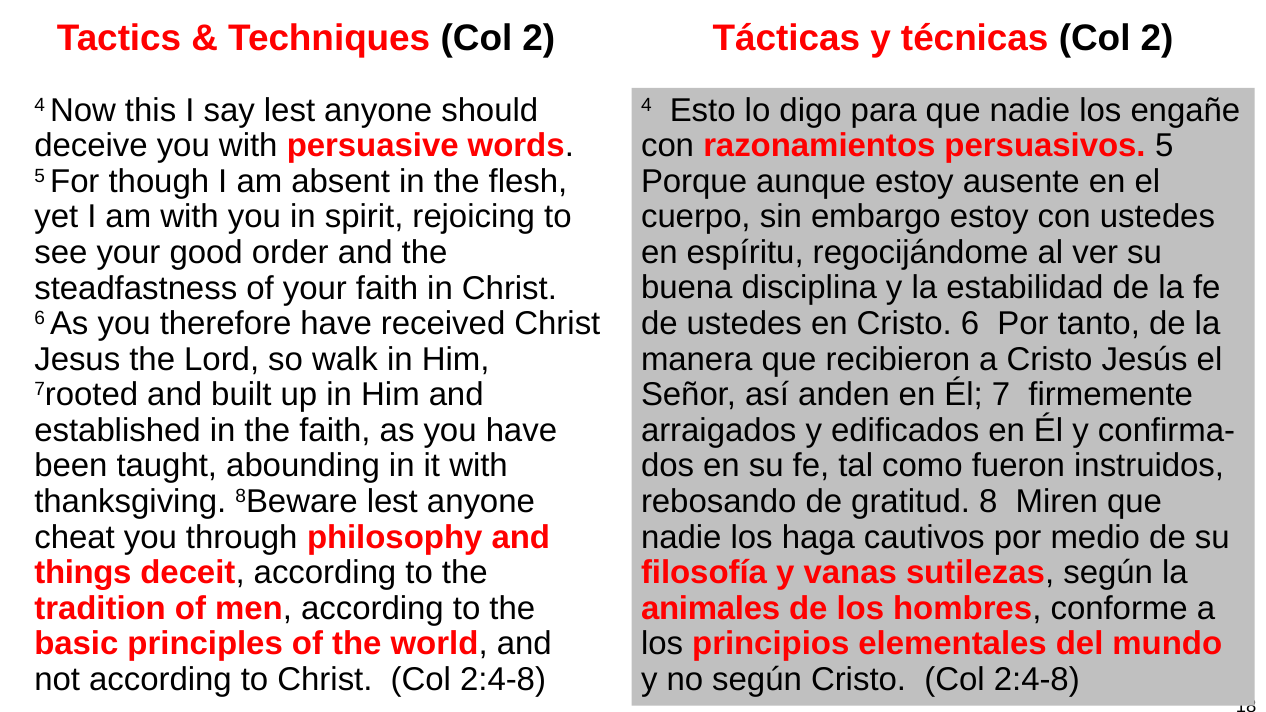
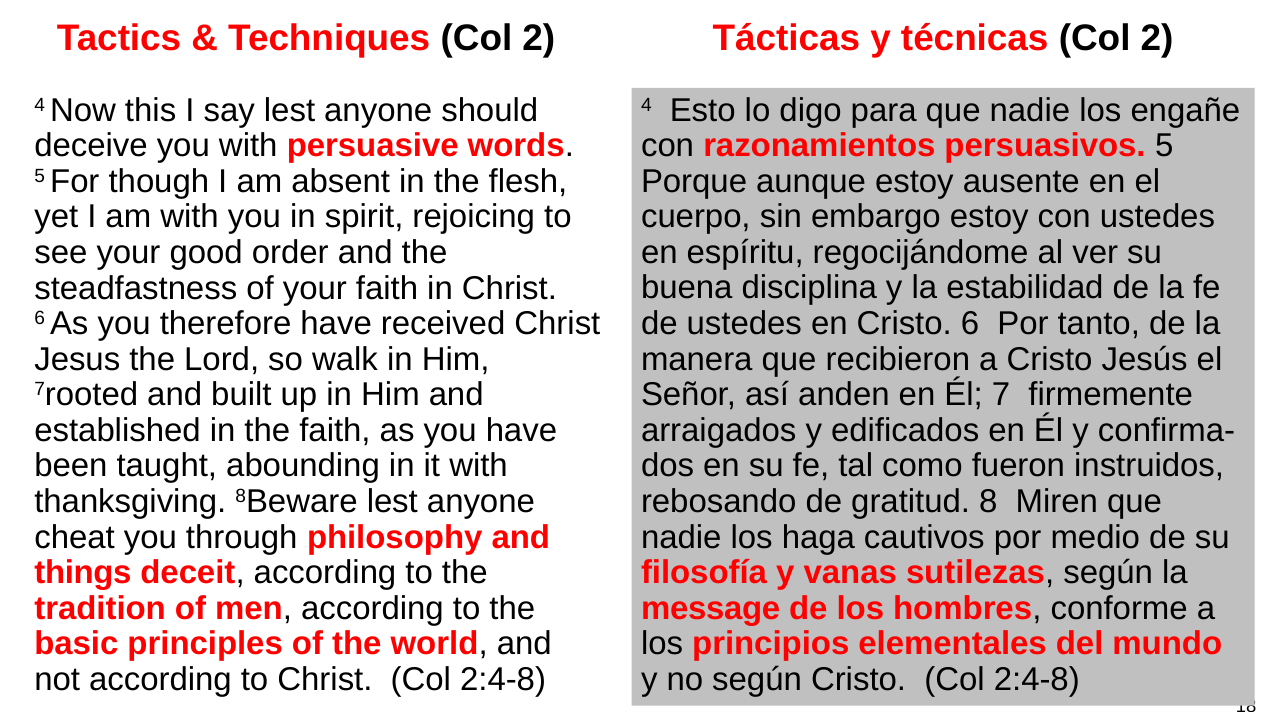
animales: animales -> message
